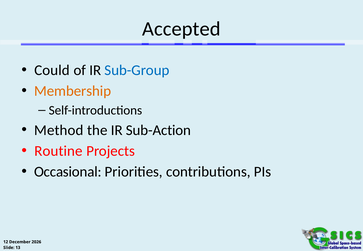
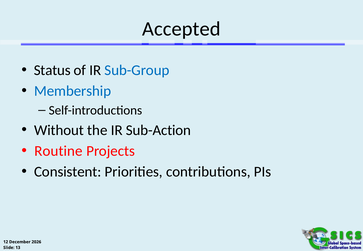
Could: Could -> Status
Membership colour: orange -> blue
Method: Method -> Without
Occasional: Occasional -> Consistent
